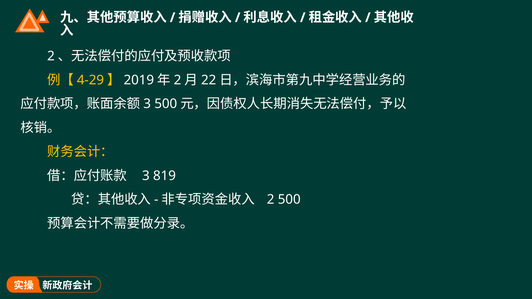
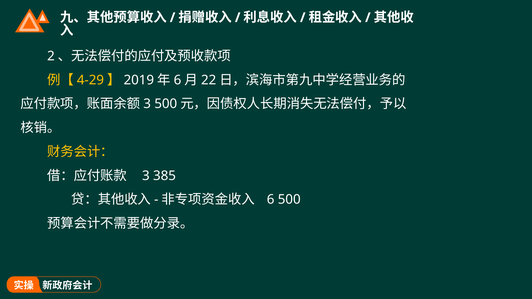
2 at (178, 80): 2 -> 6
819: 819 -> 385
2 at (271, 200): 2 -> 6
